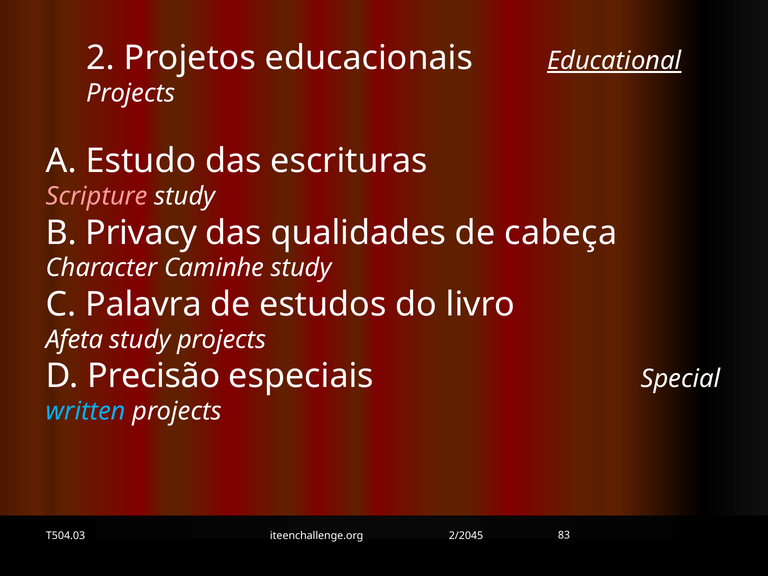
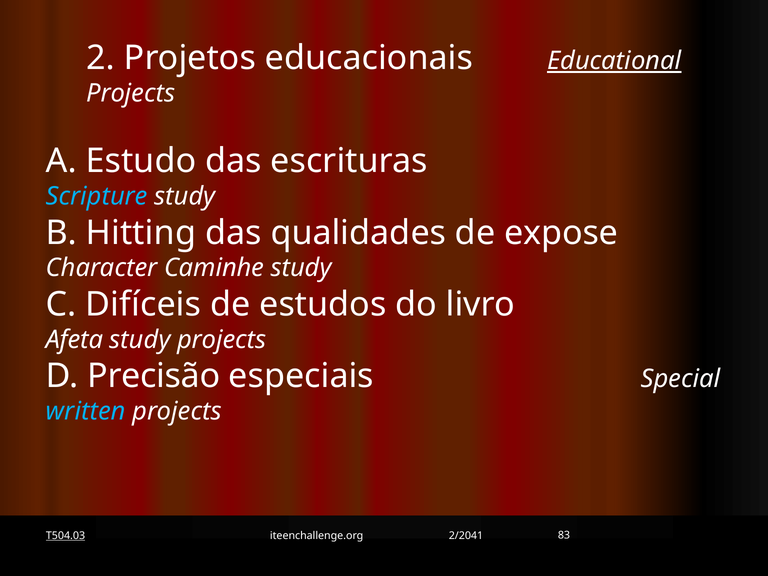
Scripture colour: pink -> light blue
Privacy: Privacy -> Hitting
cabeça: cabeça -> expose
Palavra: Palavra -> Difíceis
T504.03 underline: none -> present
2/2045: 2/2045 -> 2/2041
